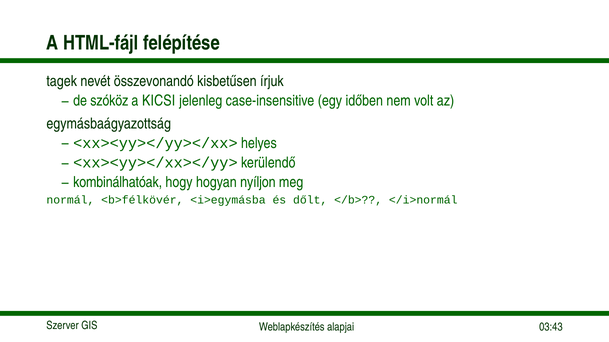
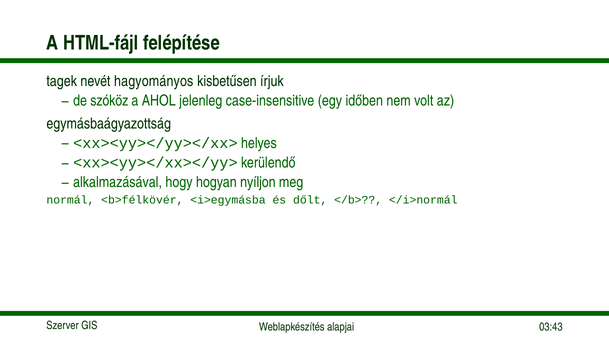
összevonandó: összevonandó -> hagyományos
KICSI: KICSI -> AHOL
kombinálhatóak: kombinálhatóak -> alkalmazásával
